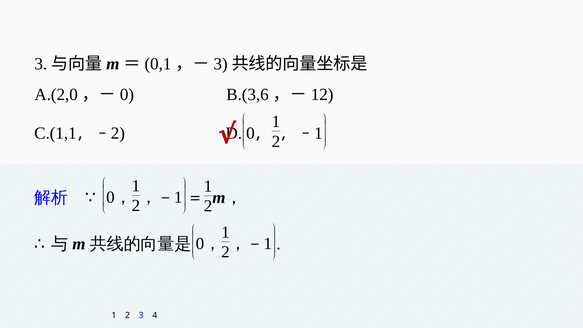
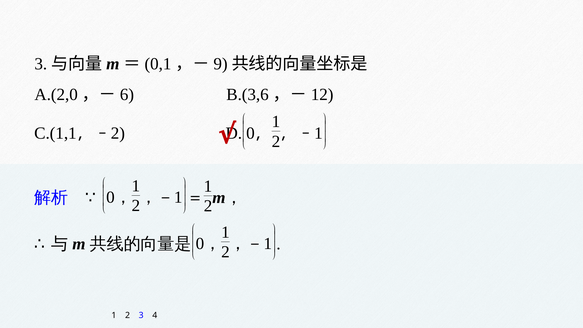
3 at (221, 64): 3 -> 9
0 at (127, 94): 0 -> 6
